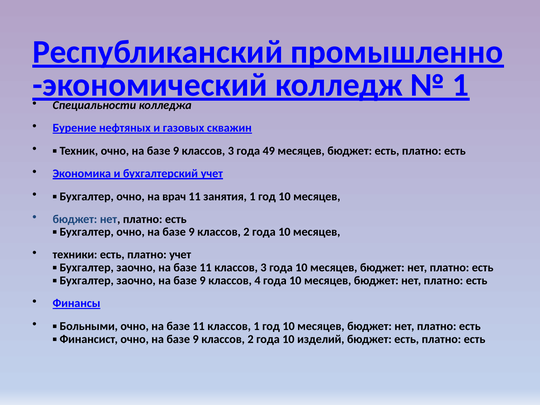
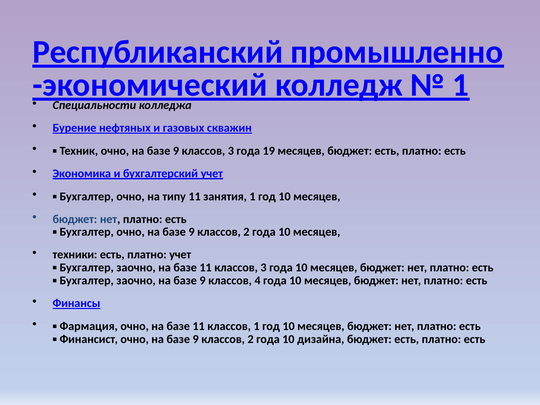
49: 49 -> 19
врач: врач -> типу
Больными: Больными -> Фармация
изделий: изделий -> дизайна
